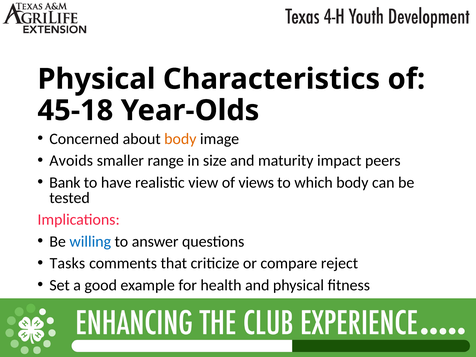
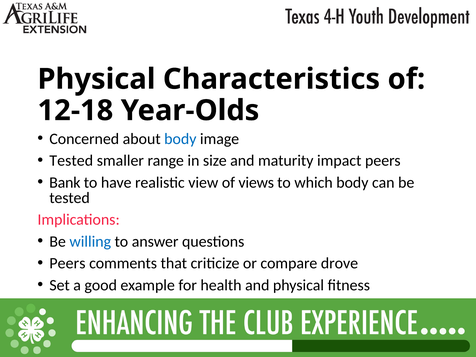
45-18: 45-18 -> 12-18
body at (180, 139) colour: orange -> blue
Avoids at (71, 161): Avoids -> Tested
Tasks at (67, 263): Tasks -> Peers
reject: reject -> drove
